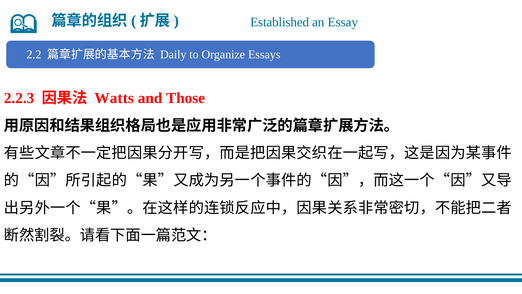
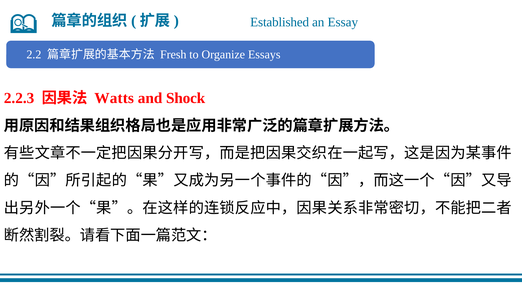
Daily: Daily -> Fresh
Those: Those -> Shock
